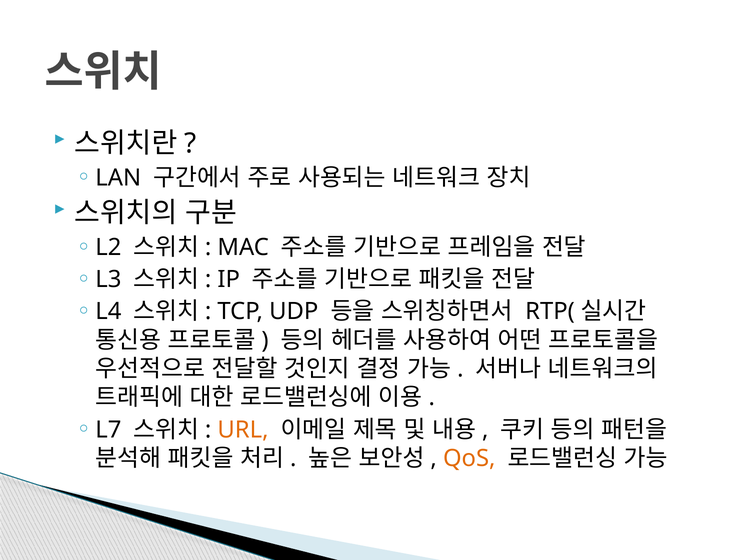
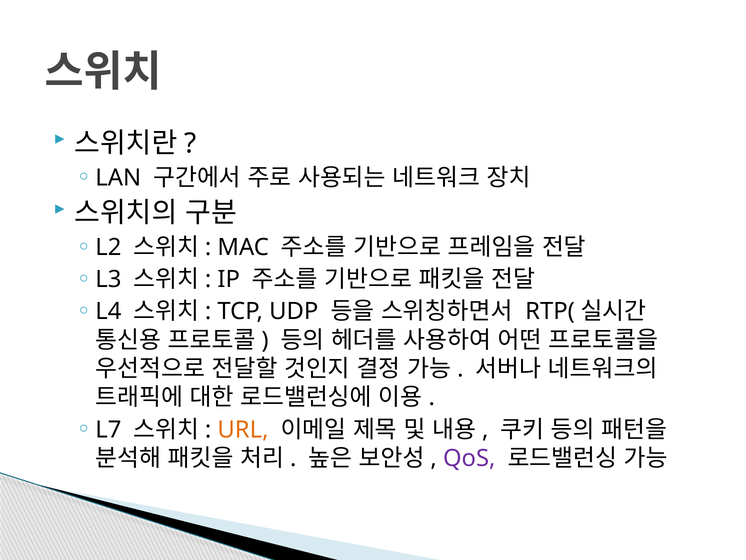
QoS colour: orange -> purple
